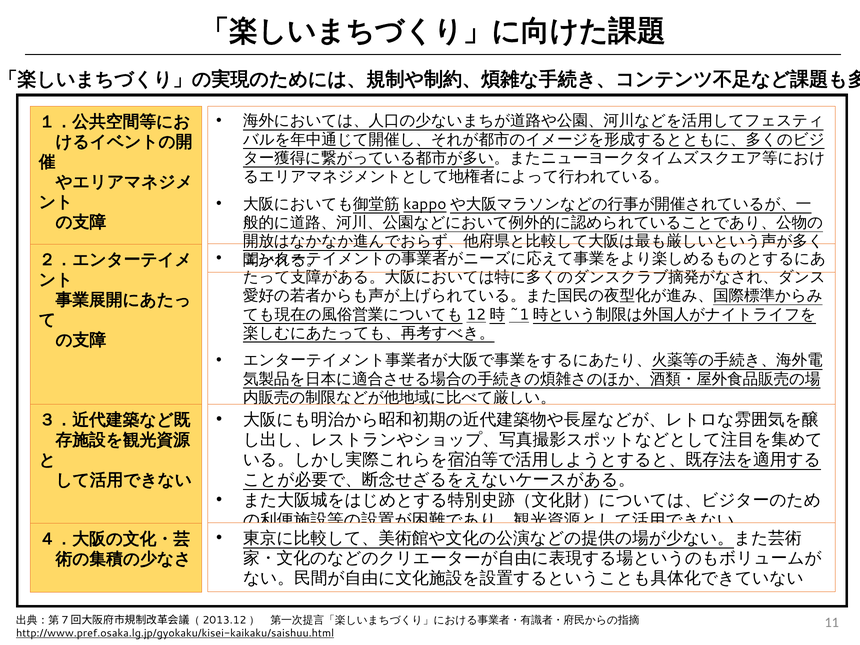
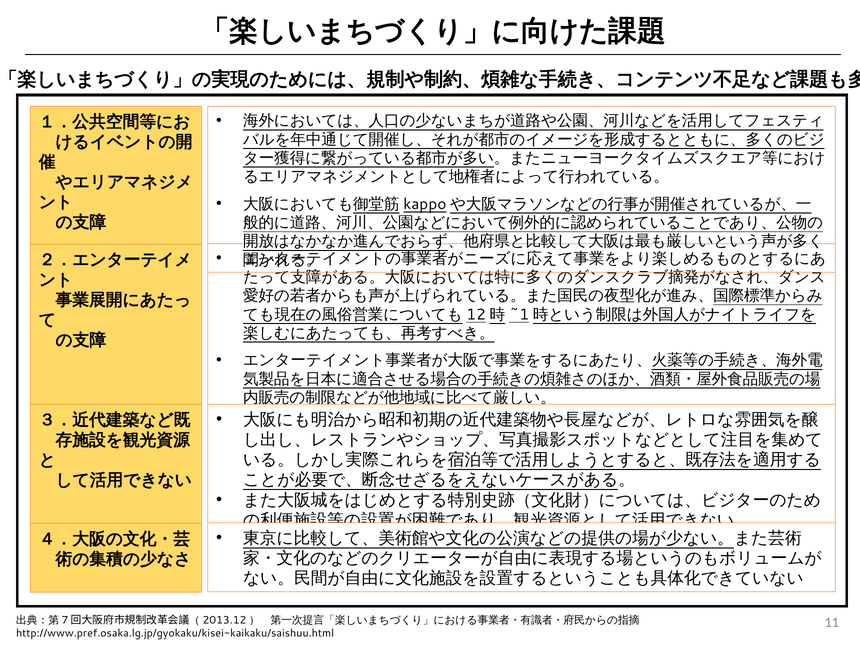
http://www.pref.osaka.lg.jp/gyokaku/kisei-kaikaku/saishuu.html underline: present -> none
